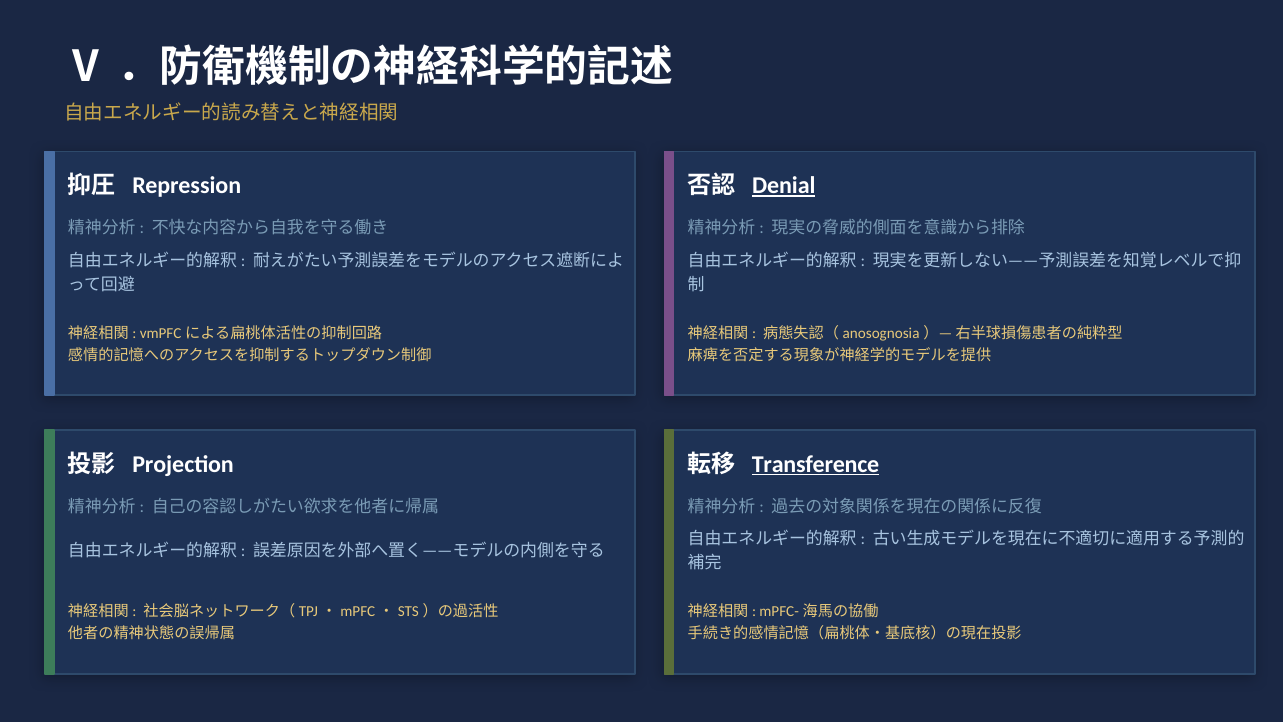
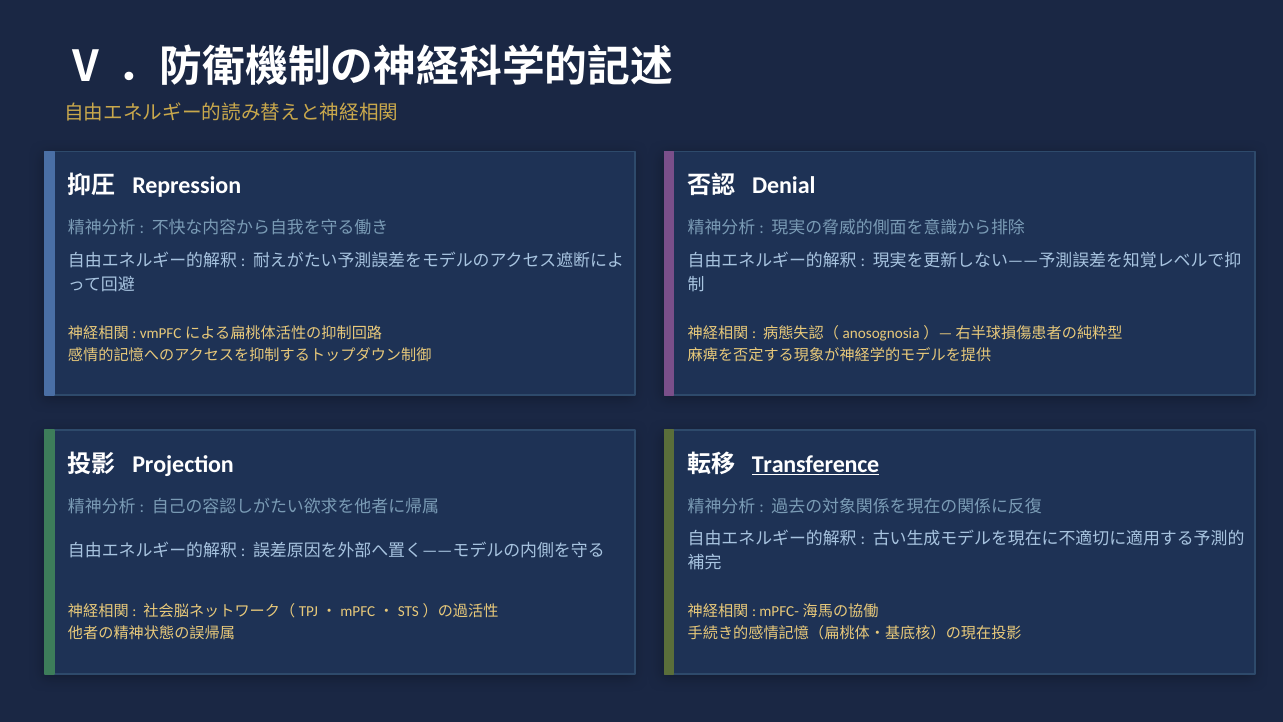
Denial underline: present -> none
